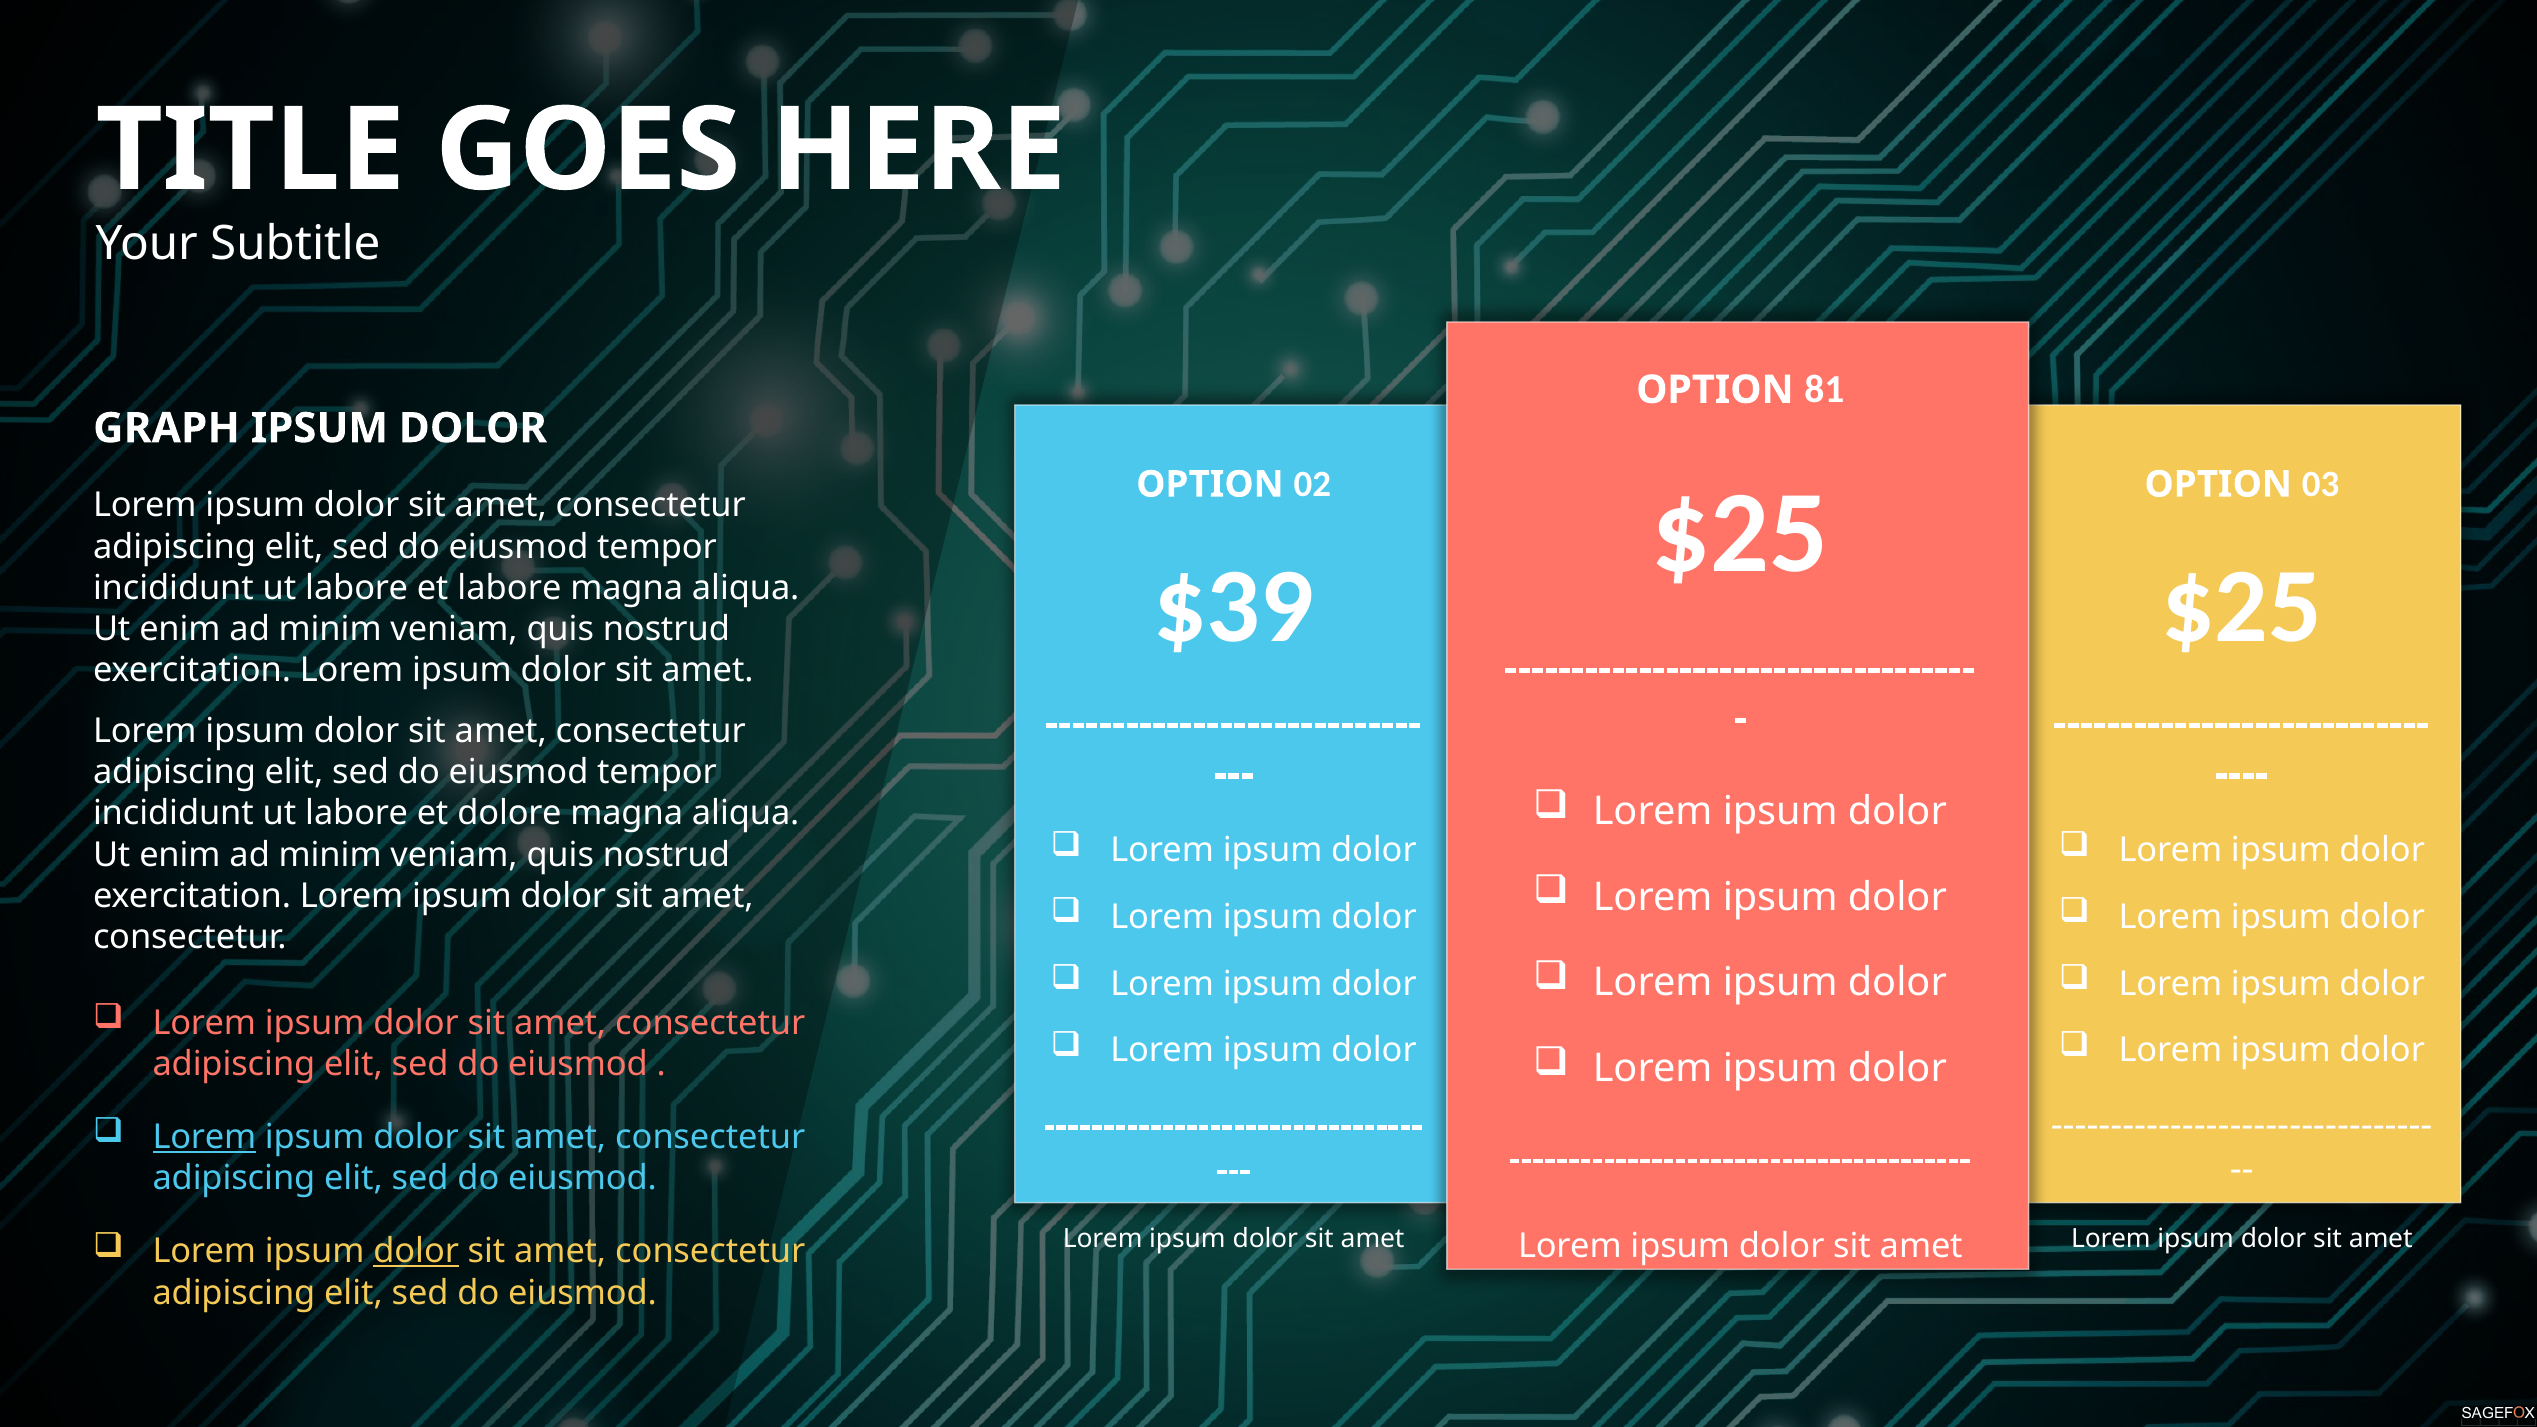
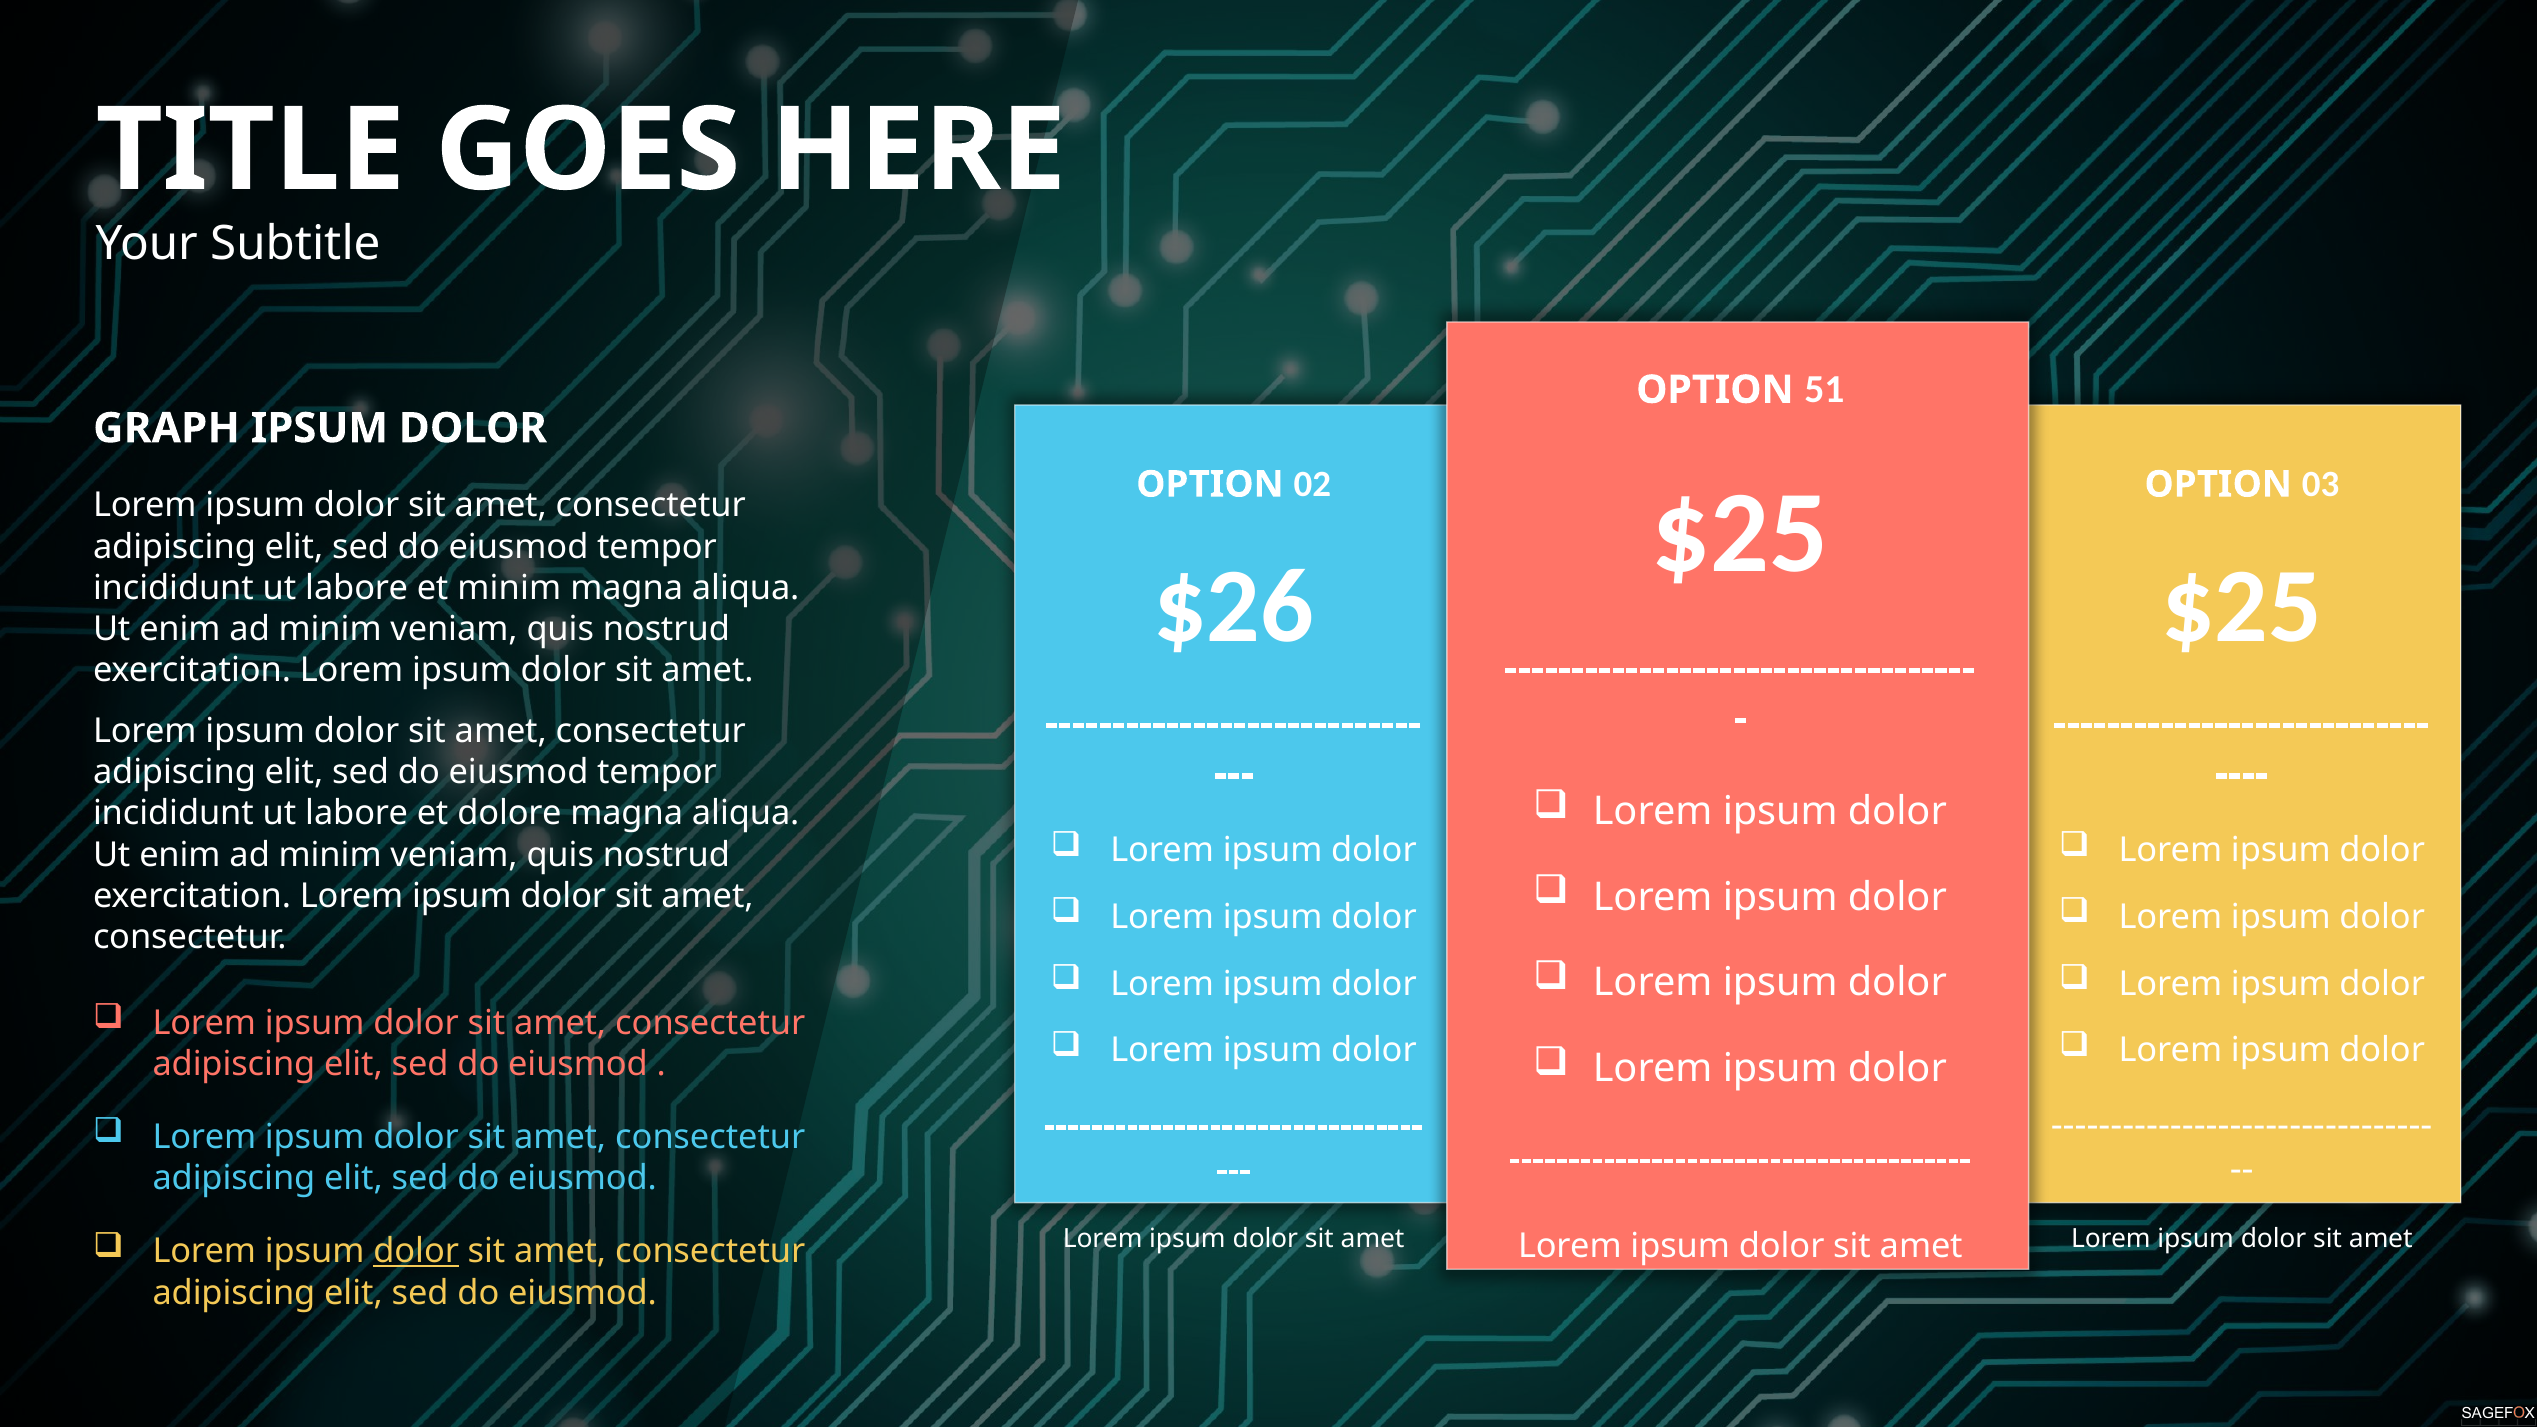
81: 81 -> 51
$39: $39 -> $26
et labore: labore -> minim
Lorem at (204, 1137) underline: present -> none
